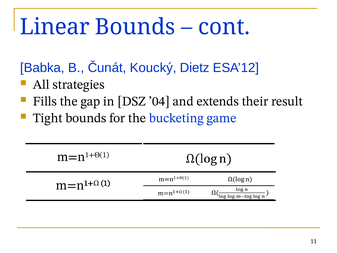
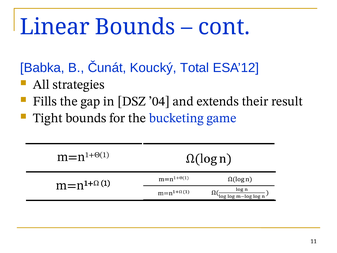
Dietz: Dietz -> Total
